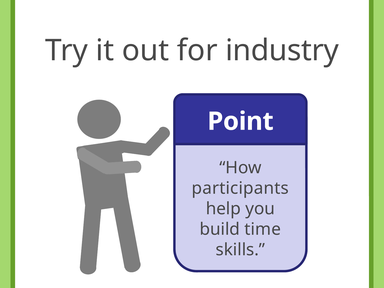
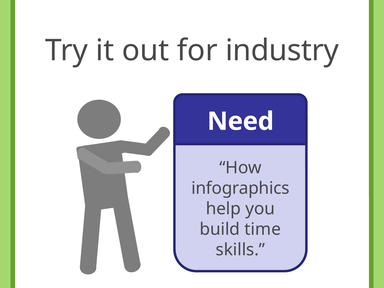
Point: Point -> Need
participants: participants -> infographics
